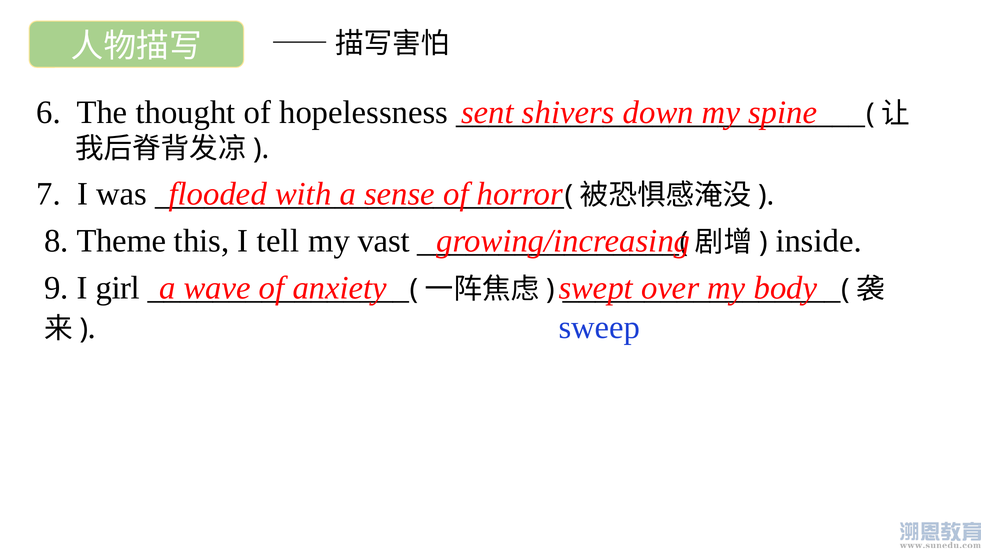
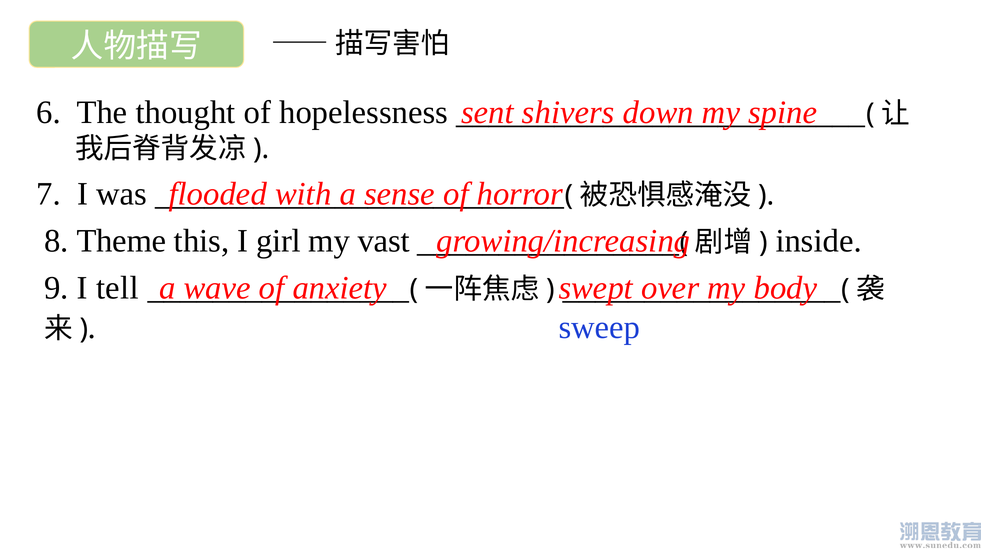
tell: tell -> girl
girl: girl -> tell
